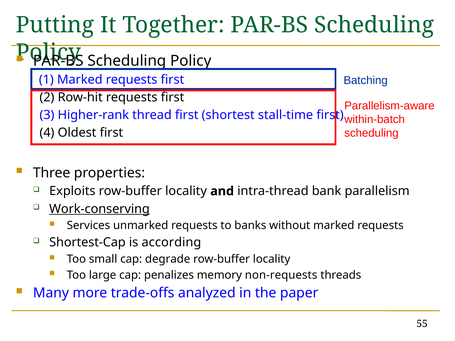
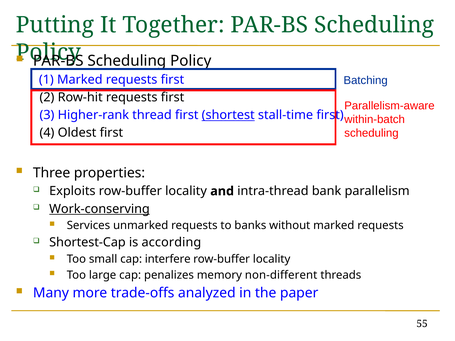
shortest underline: none -> present
degrade: degrade -> interfere
non-requests: non-requests -> non-different
